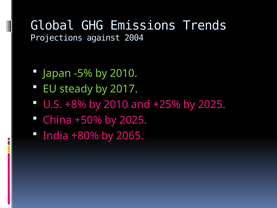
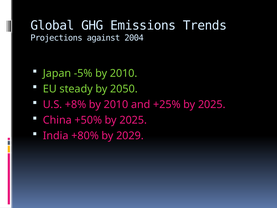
2017: 2017 -> 2050
2065: 2065 -> 2029
